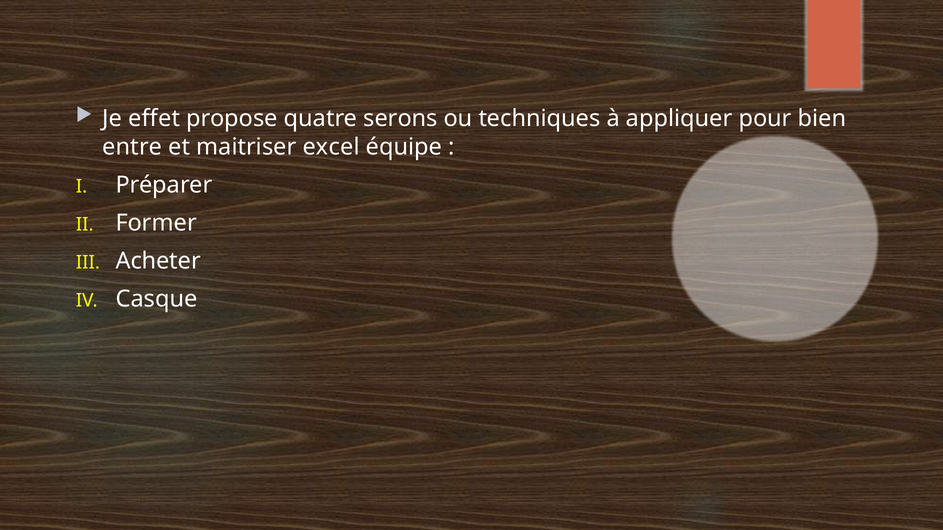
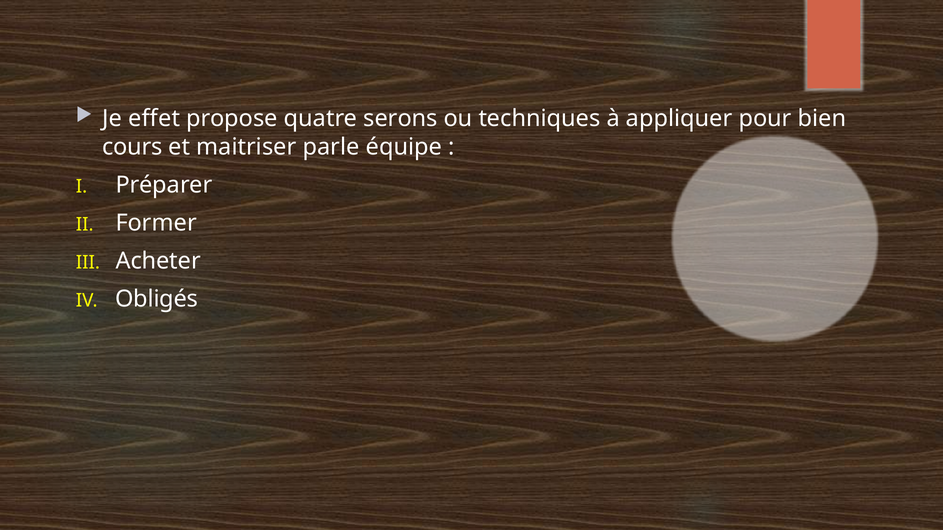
entre: entre -> cours
excel: excel -> parle
Casque: Casque -> Obligés
